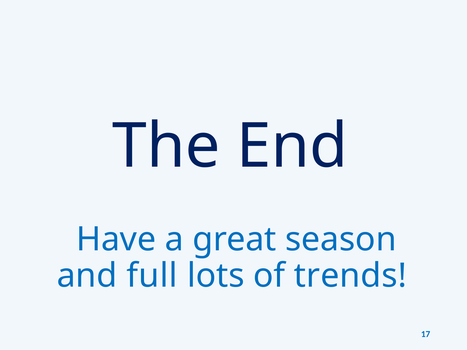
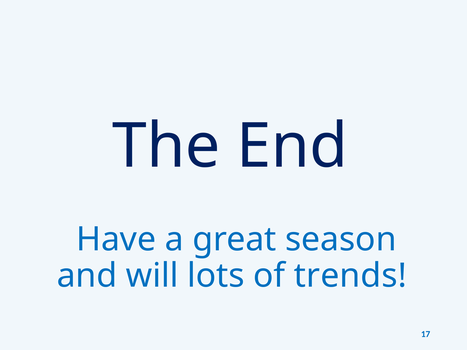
full: full -> will
